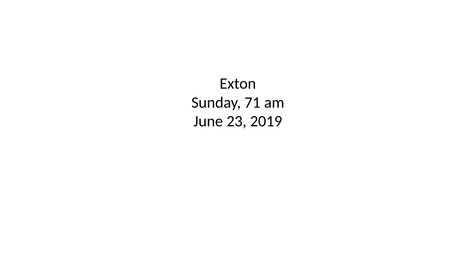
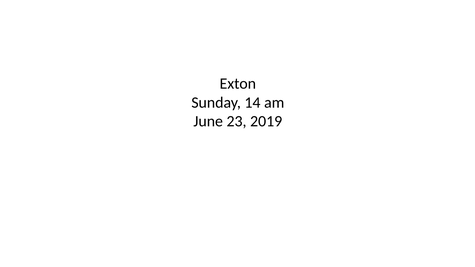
71: 71 -> 14
